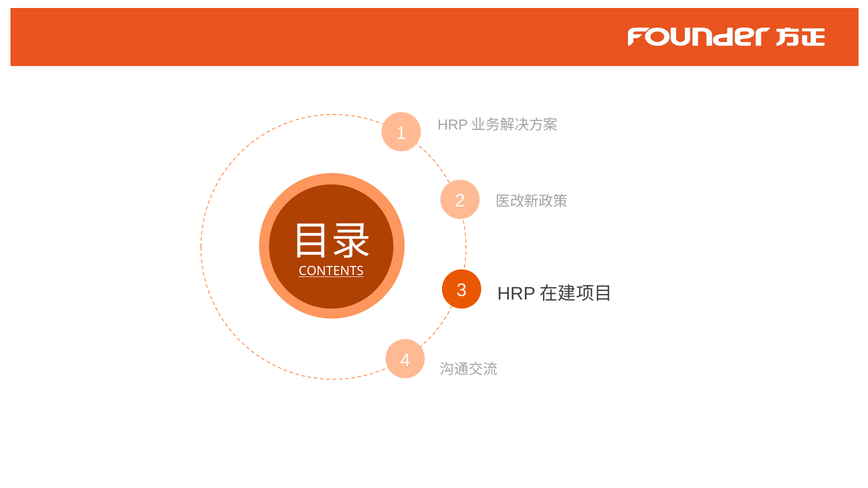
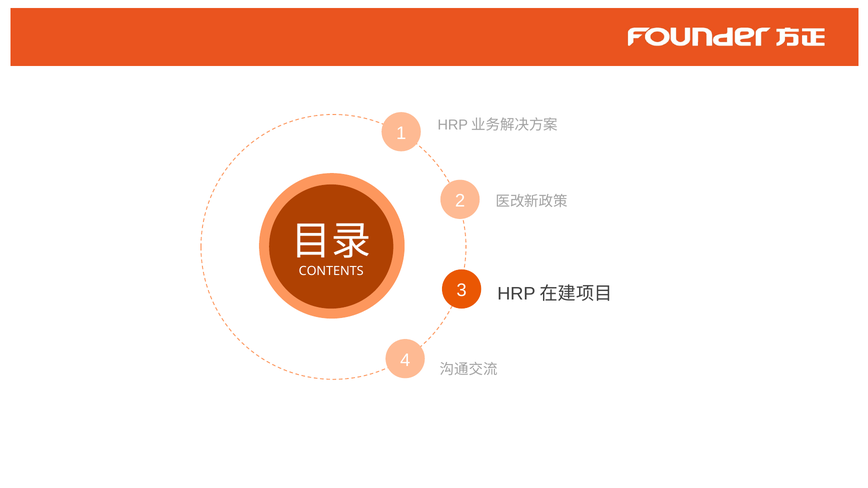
CONTENTS underline: present -> none
